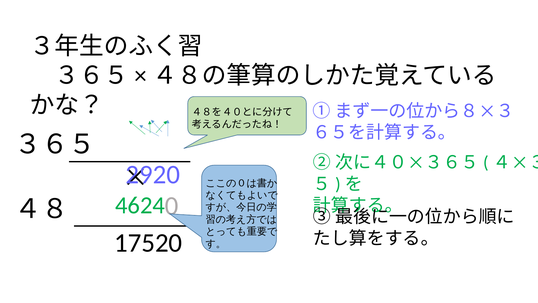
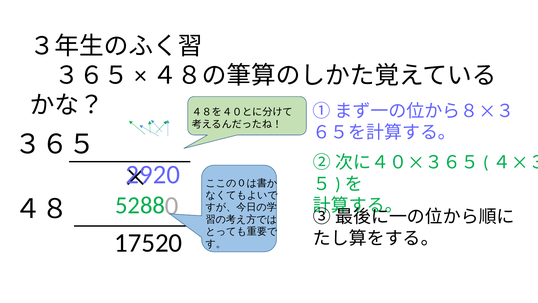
4624: 4624 -> 5288
